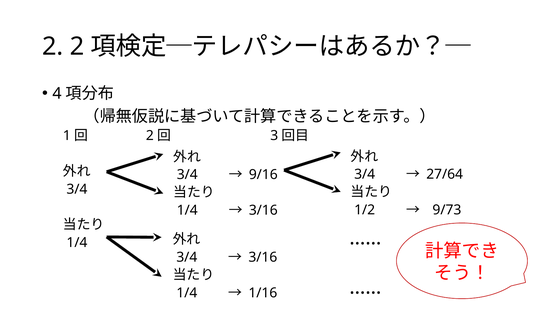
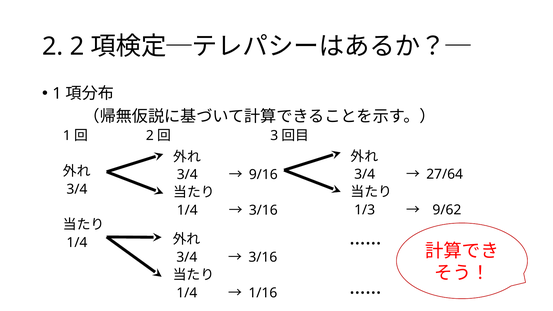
4 at (57, 93): 4 -> 1
1/2: 1/2 -> 1/3
9/73: 9/73 -> 9/62
